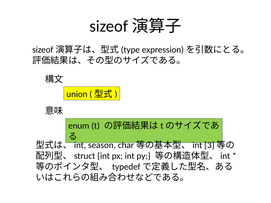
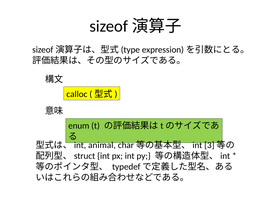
union: union -> calloc
season: season -> animal
